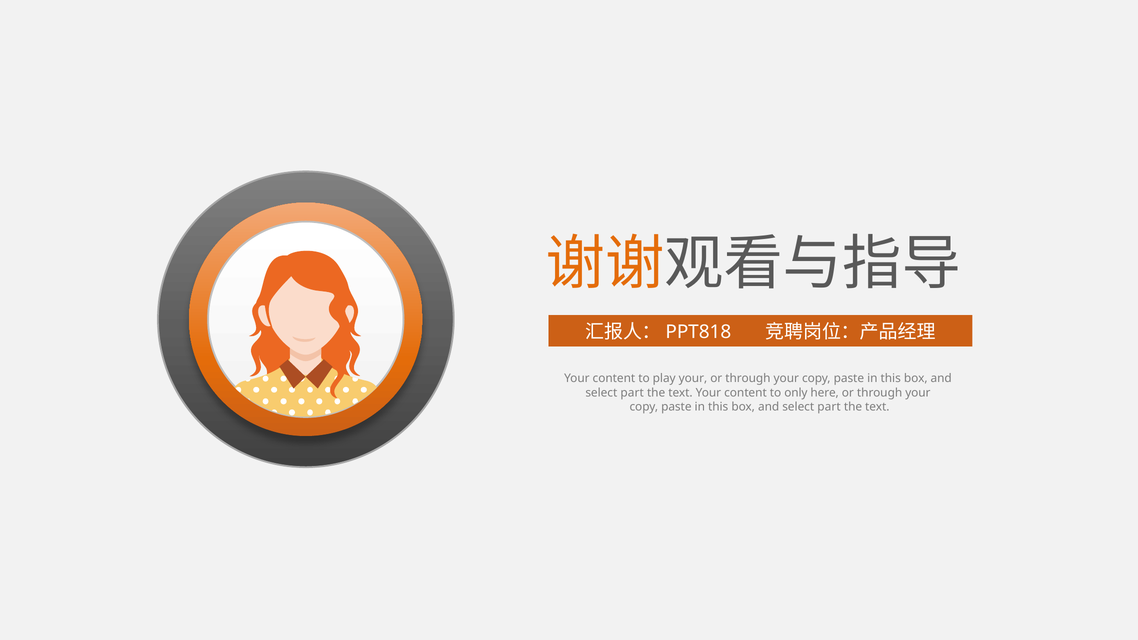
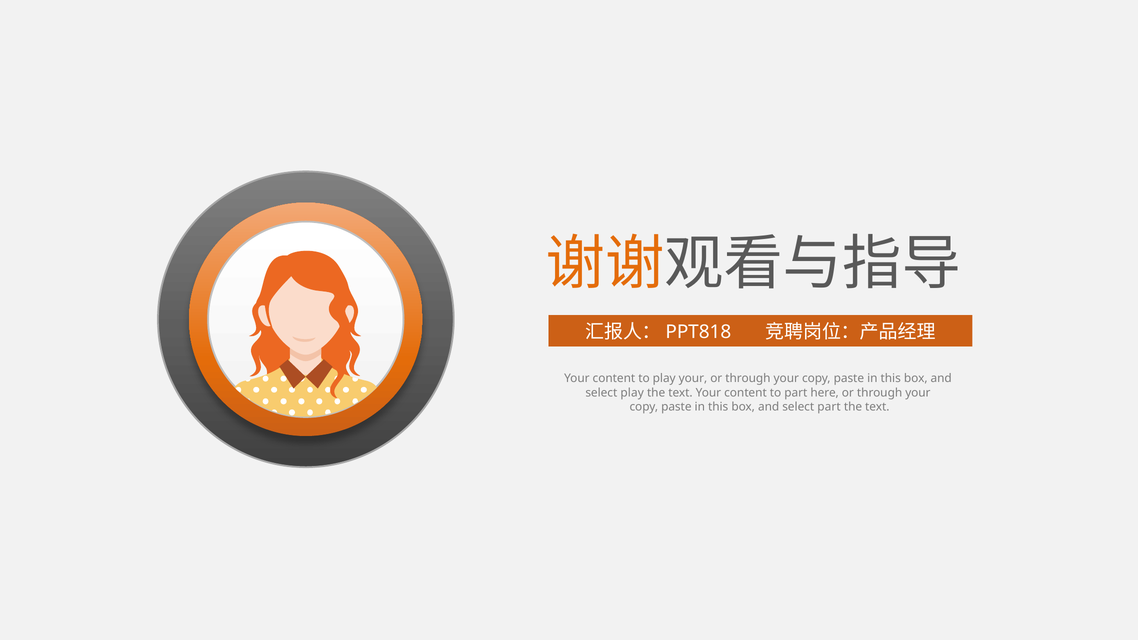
part at (632, 393): part -> play
to only: only -> part
